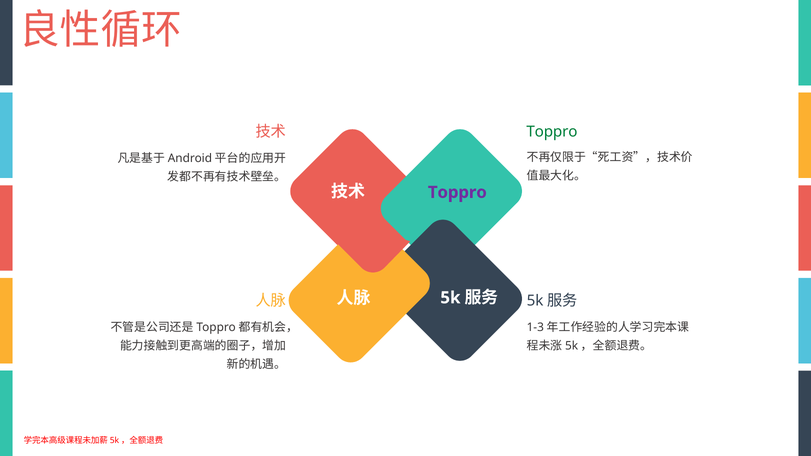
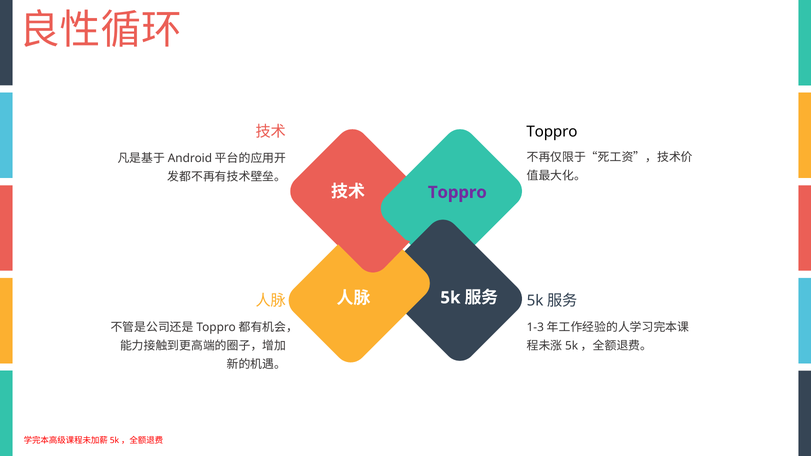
Toppro at (552, 132) colour: green -> black
